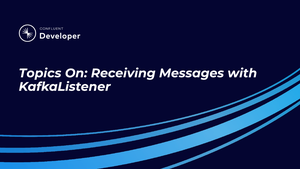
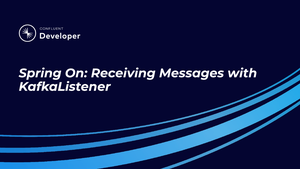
Topics: Topics -> Spring
